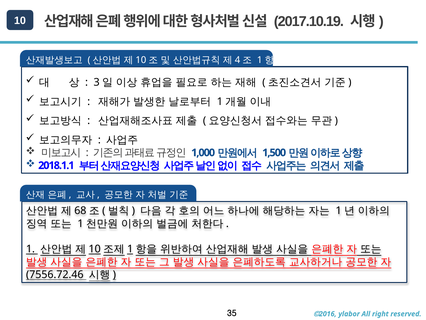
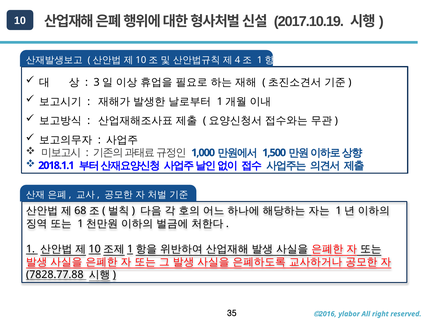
7556.72.46: 7556.72.46 -> 7828.77.88
